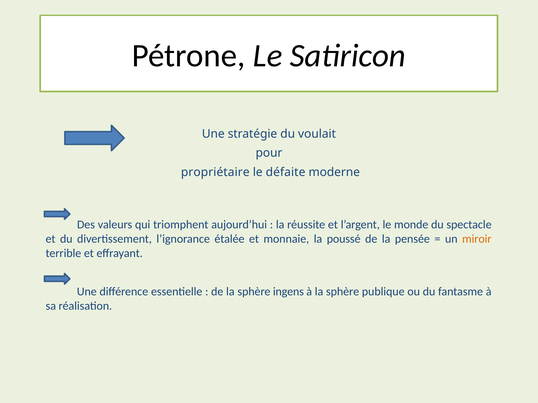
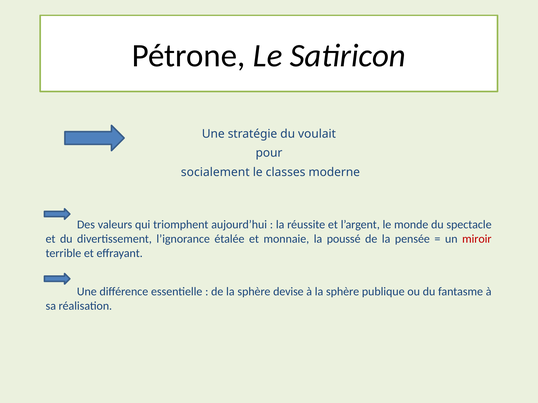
propriétaire: propriétaire -> socialement
défaite: défaite -> classes
miroir colour: orange -> red
ingens: ingens -> devise
